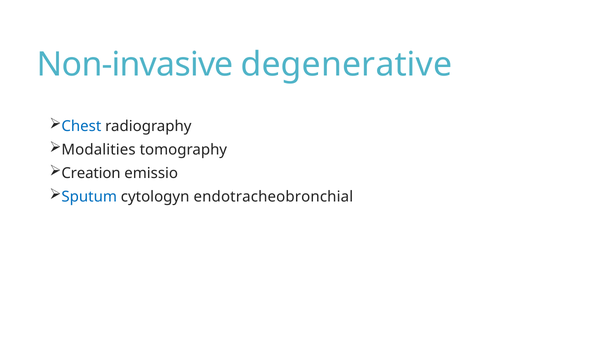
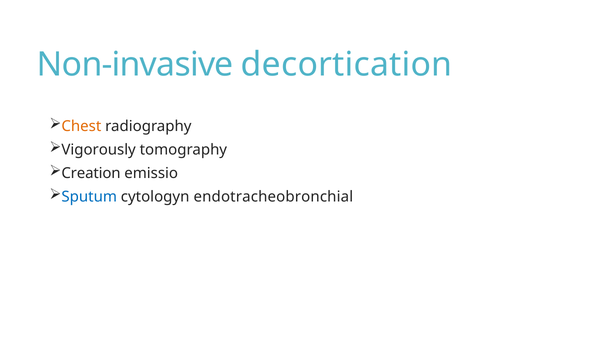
degenerative: degenerative -> decortication
Chest colour: blue -> orange
Modalities: Modalities -> Vigorously
